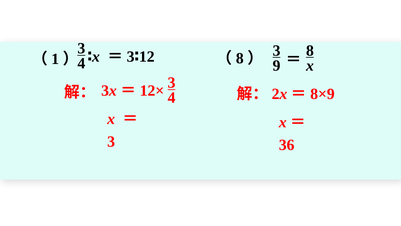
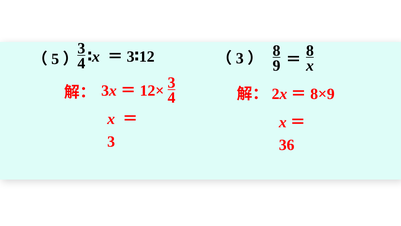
8 at (240, 58): 8 -> 3
1: 1 -> 5
3 at (276, 50): 3 -> 8
